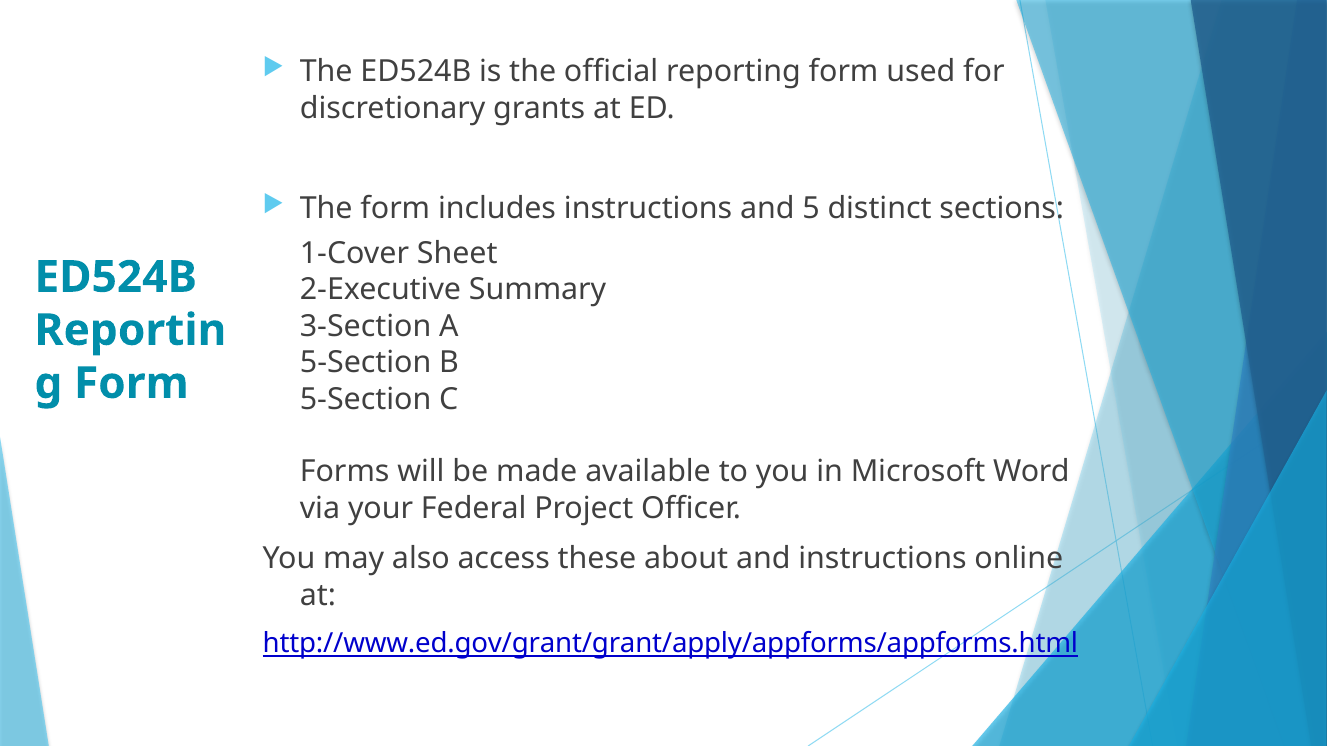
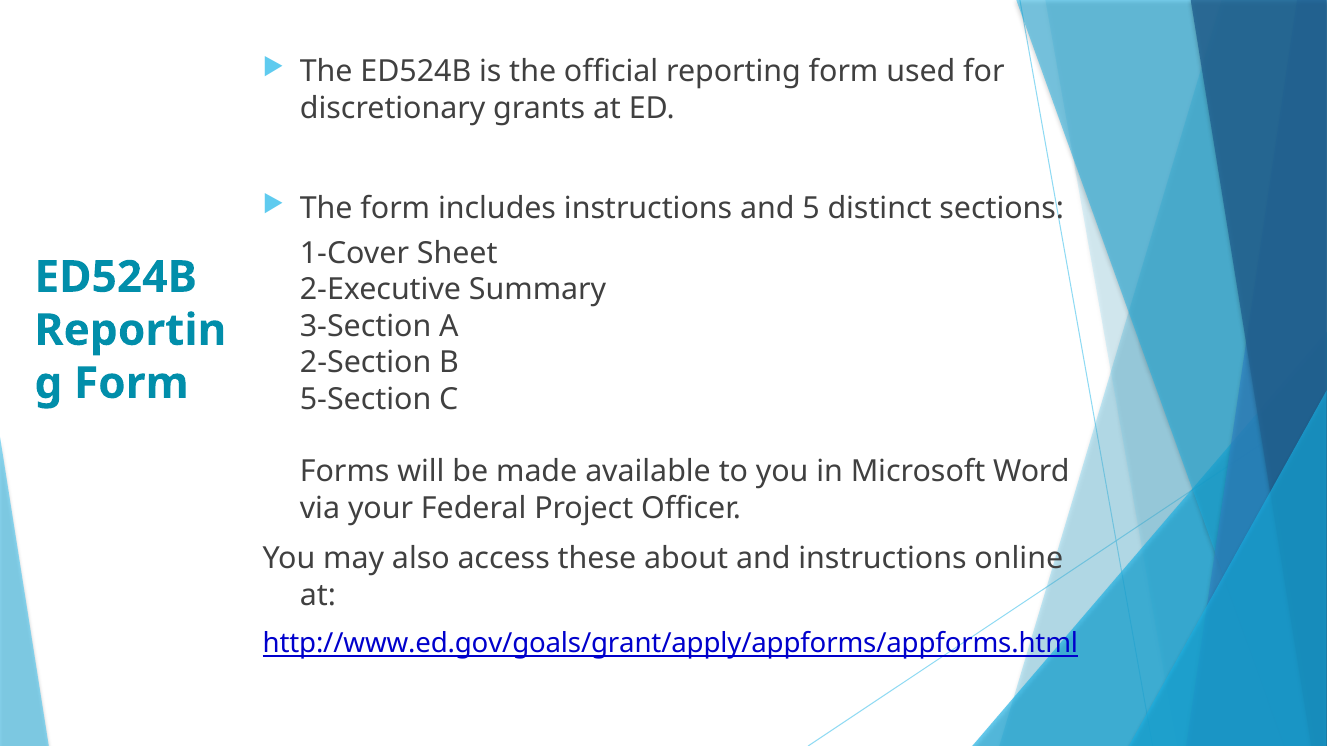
5-Section at (366, 363): 5-Section -> 2-Section
http://www.ed.gov/grant/grant/apply/appforms/appforms.html: http://www.ed.gov/grant/grant/apply/appforms/appforms.html -> http://www.ed.gov/goals/grant/apply/appforms/appforms.html
